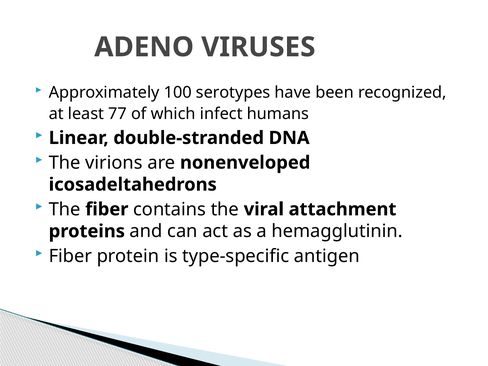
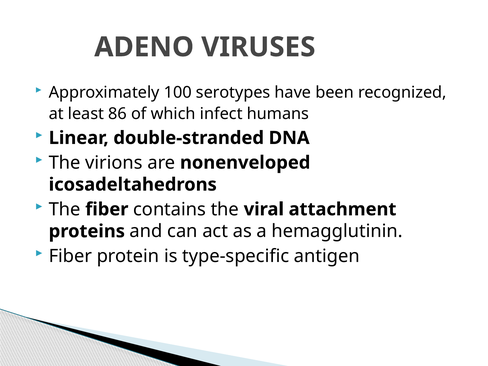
77: 77 -> 86
